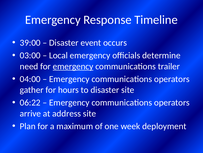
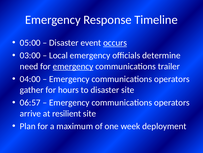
39:00: 39:00 -> 05:00
occurs underline: none -> present
06:22: 06:22 -> 06:57
address: address -> resilient
